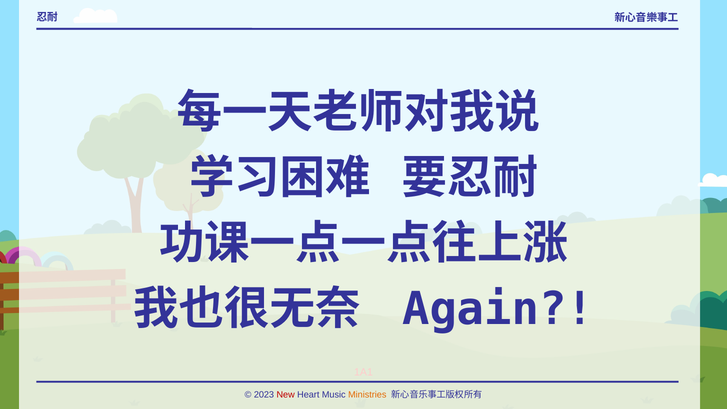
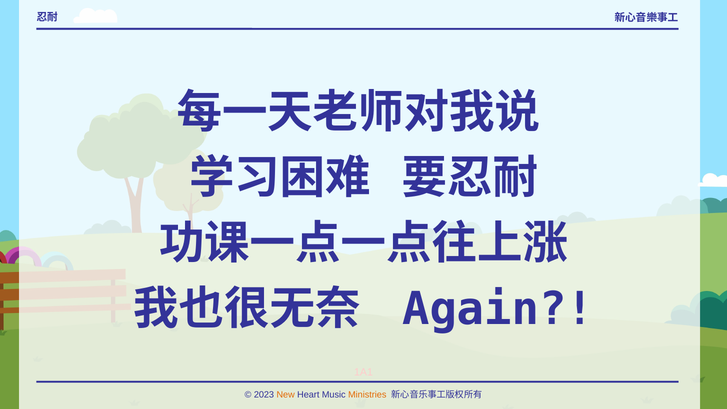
New colour: red -> orange
